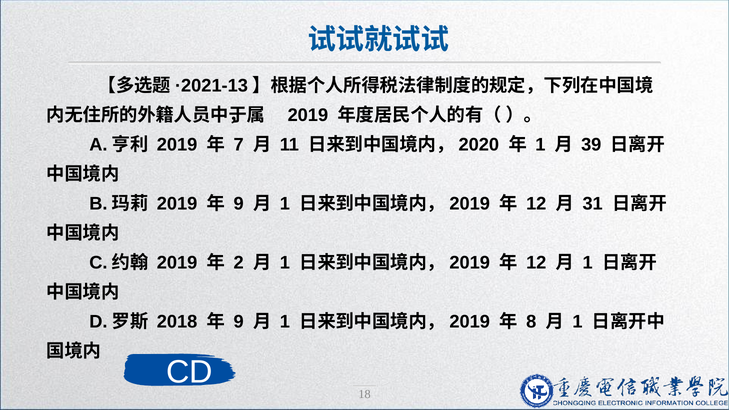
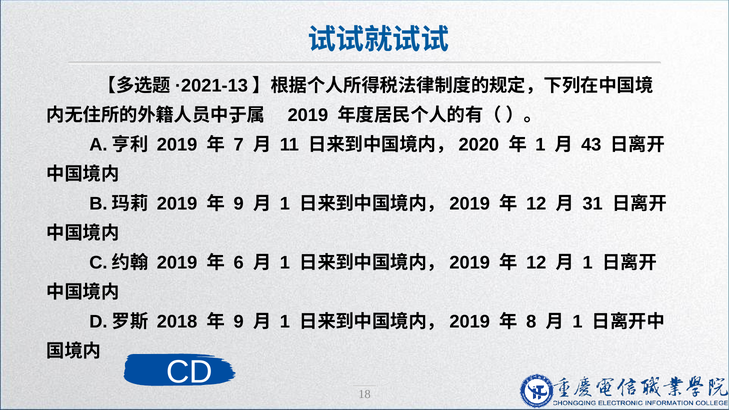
39: 39 -> 43
2: 2 -> 6
